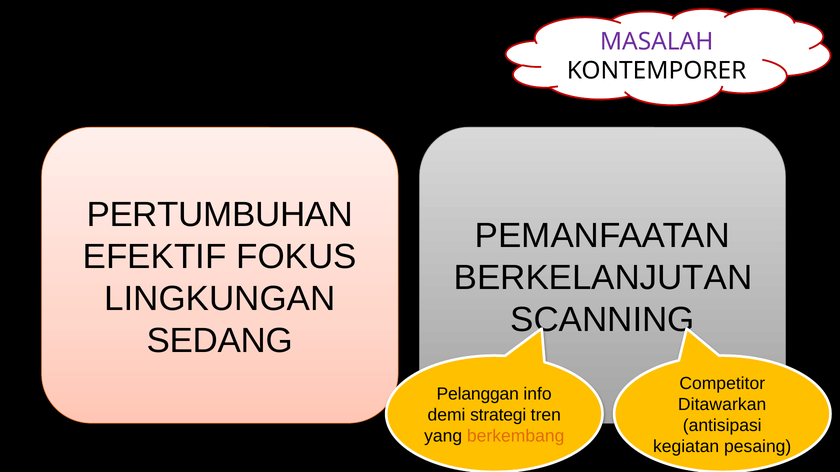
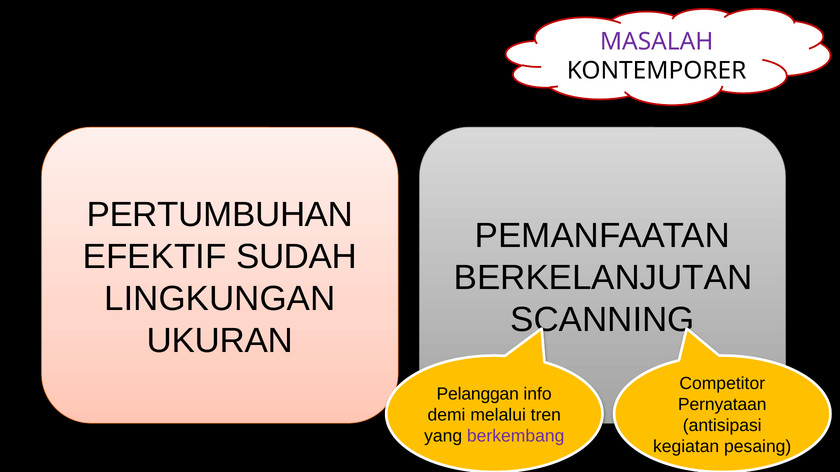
FOKUS: FOKUS -> SUDAH
SEDANG: SEDANG -> UKURAN
Ditawarkan: Ditawarkan -> Pernyataan
strategi: strategi -> melalui
berkembang colour: orange -> purple
